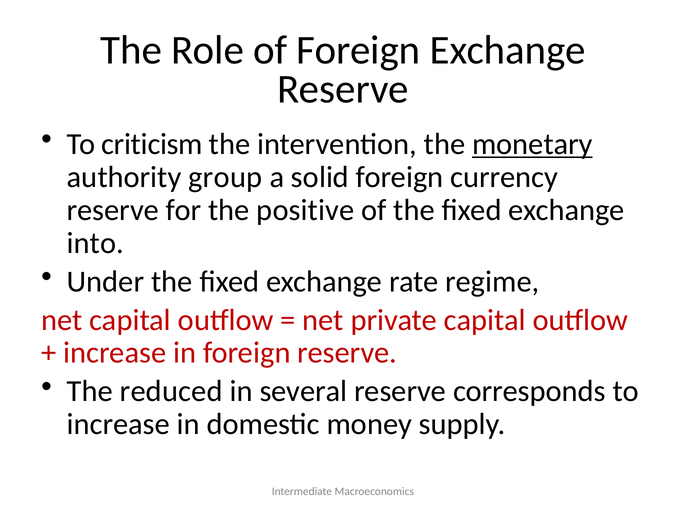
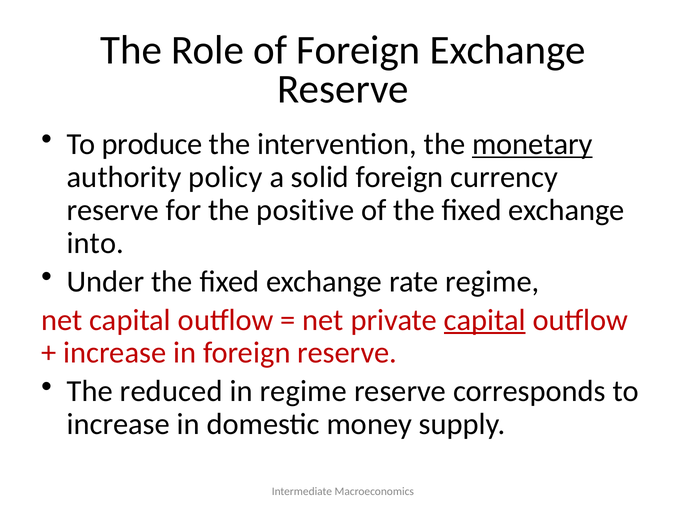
criticism: criticism -> produce
group: group -> policy
capital at (485, 320) underline: none -> present
in several: several -> regime
